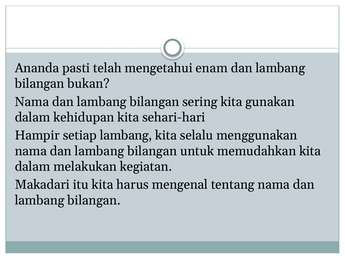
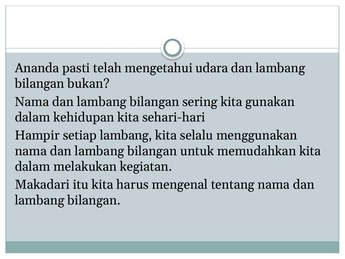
enam: enam -> udara
